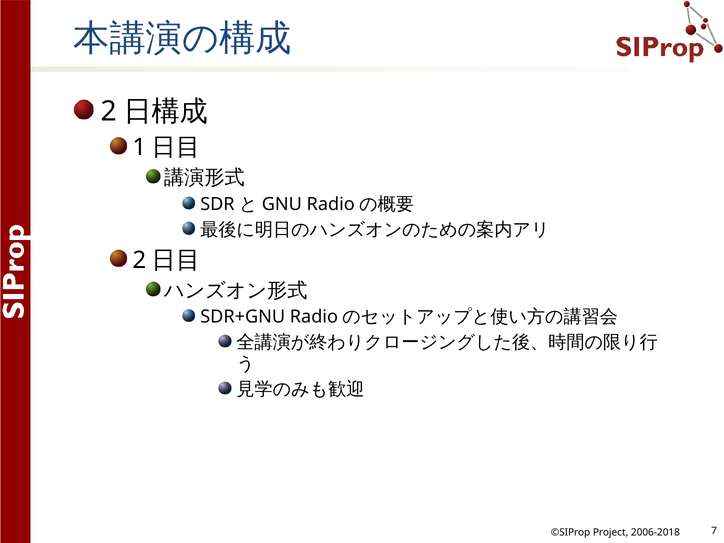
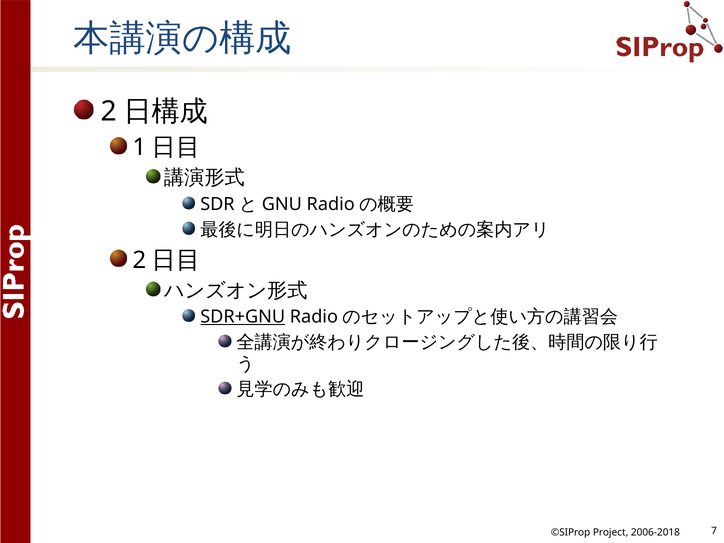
SDR+GNU underline: none -> present
